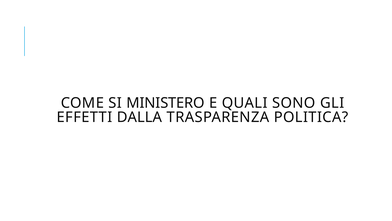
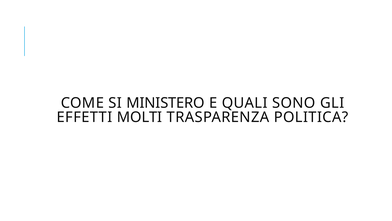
DALLA: DALLA -> MOLTI
